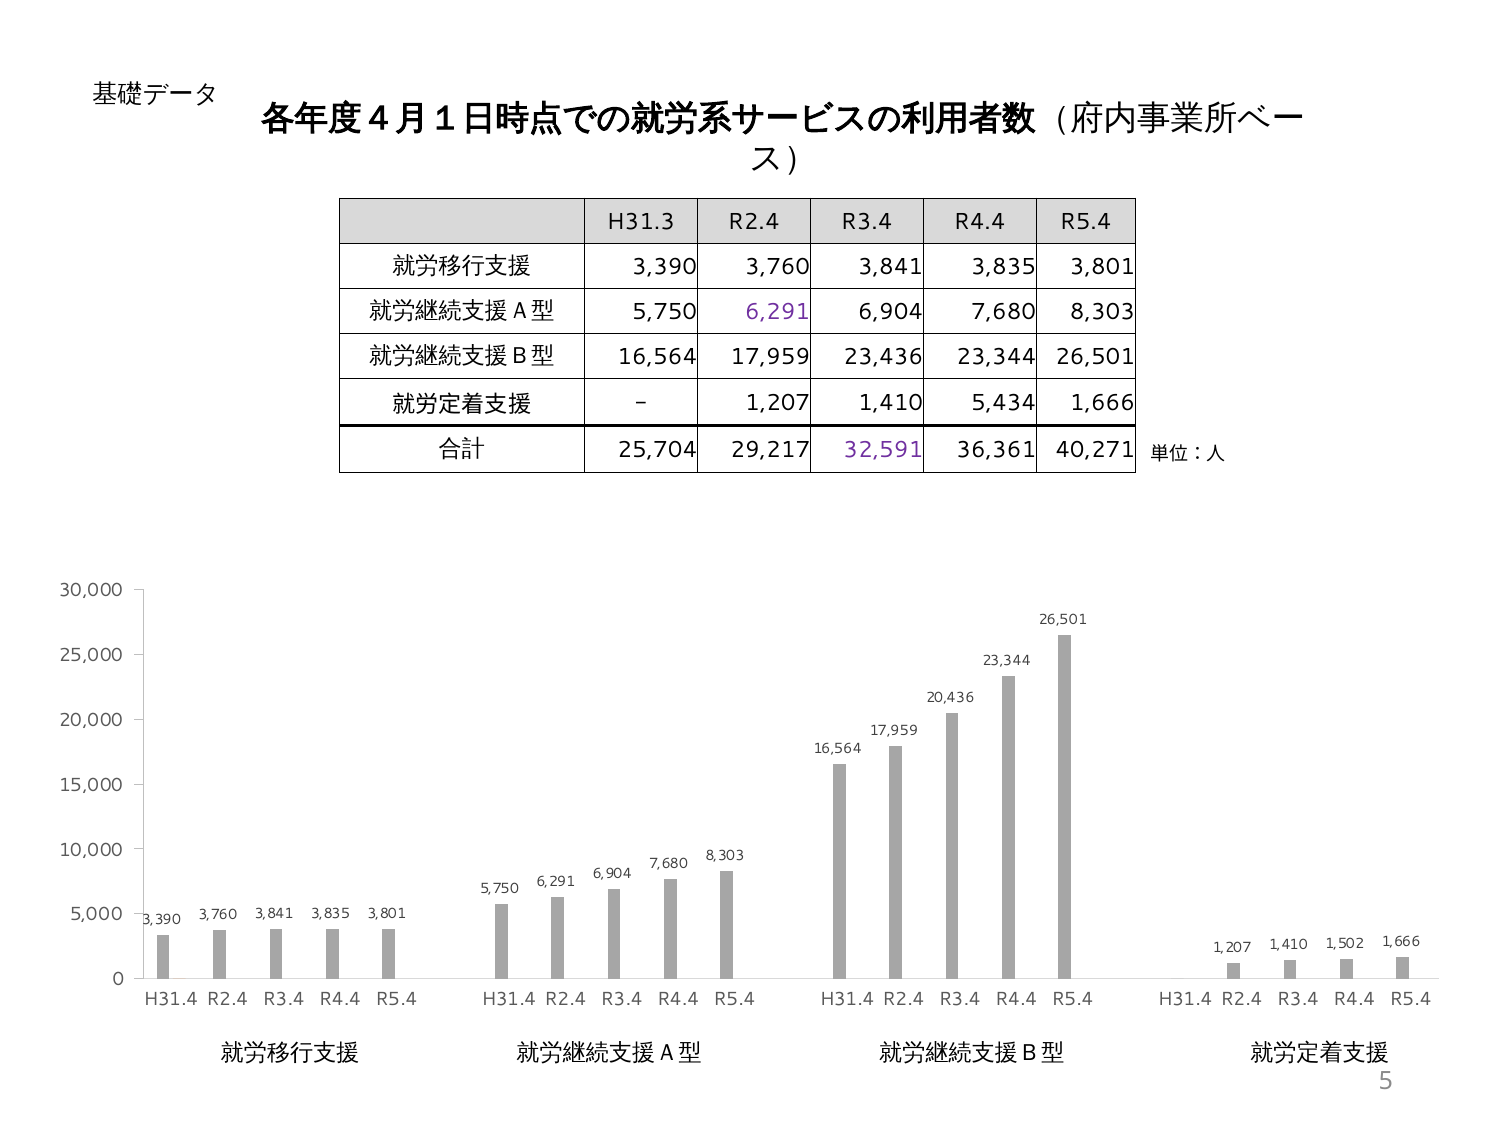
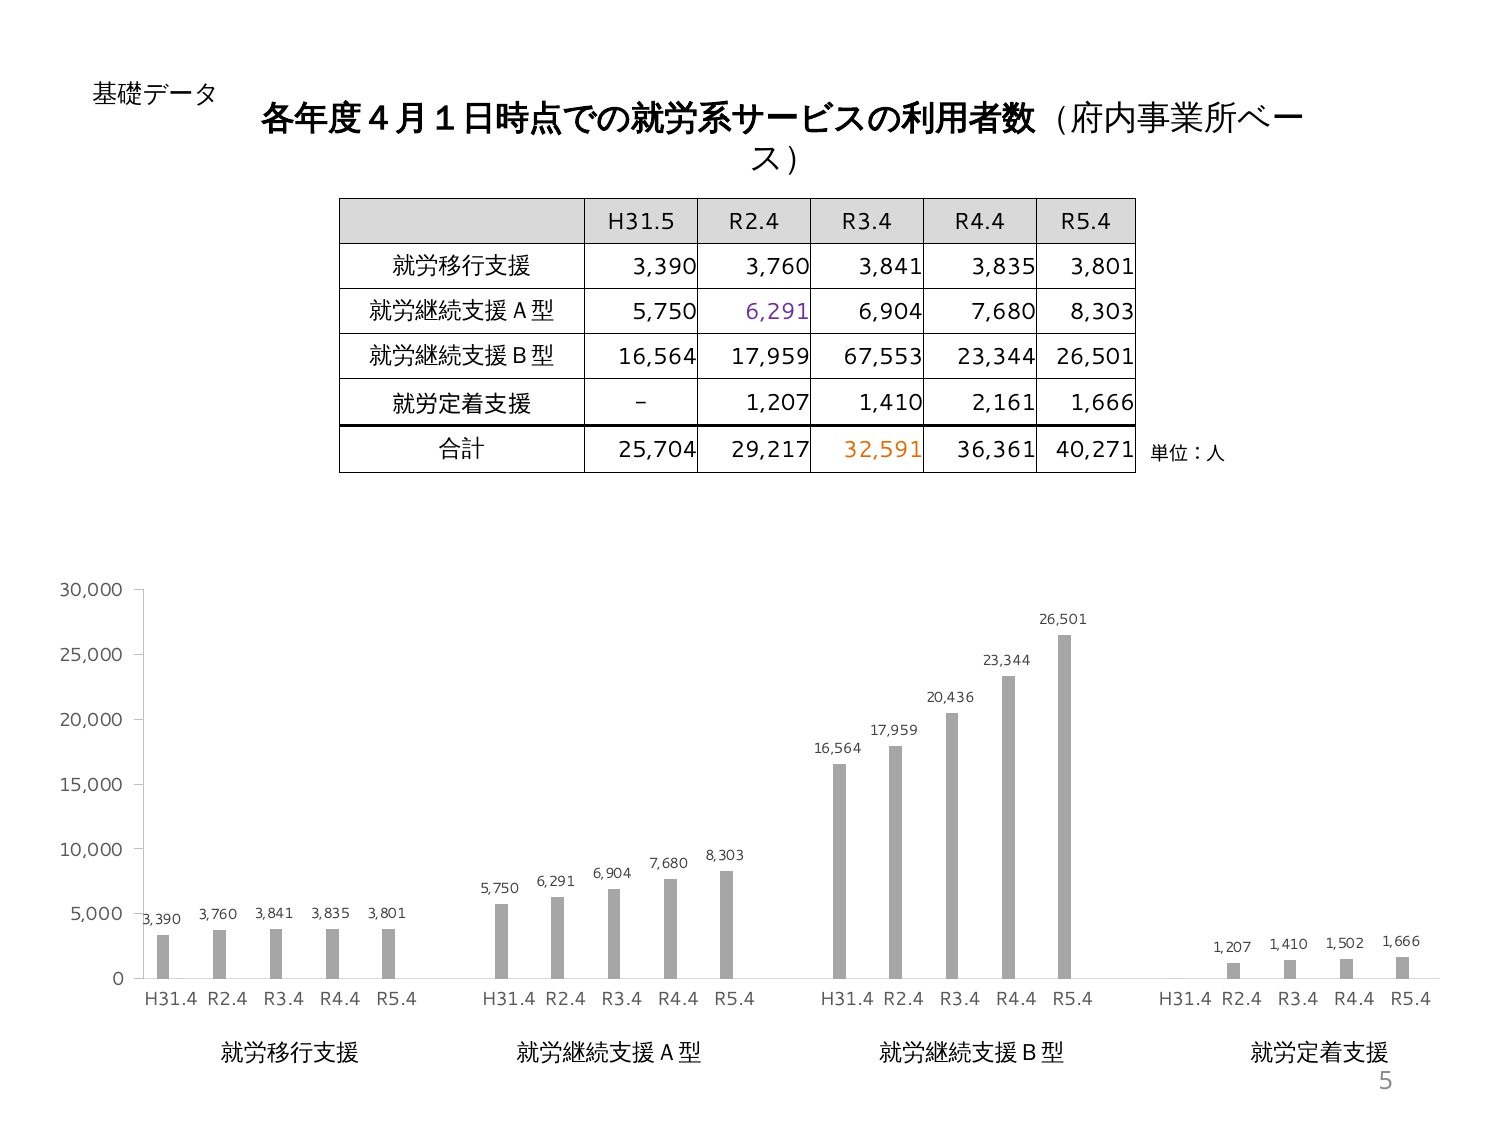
H31.3: H31.3 -> H31.5
23,436: 23,436 -> 67,553
5,434: 5,434 -> 2,161
32,591 colour: purple -> orange
